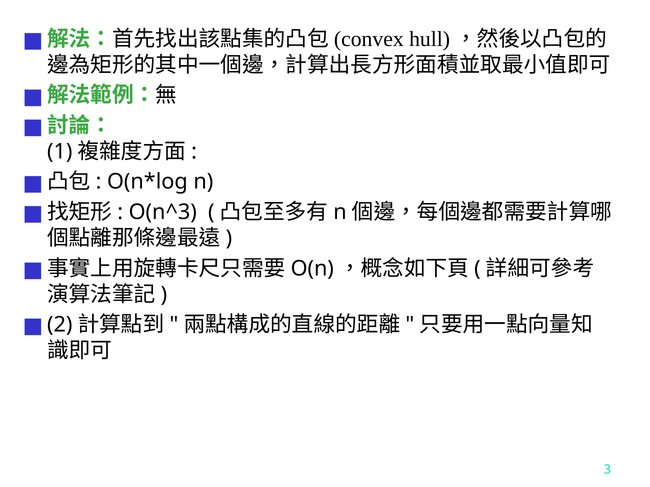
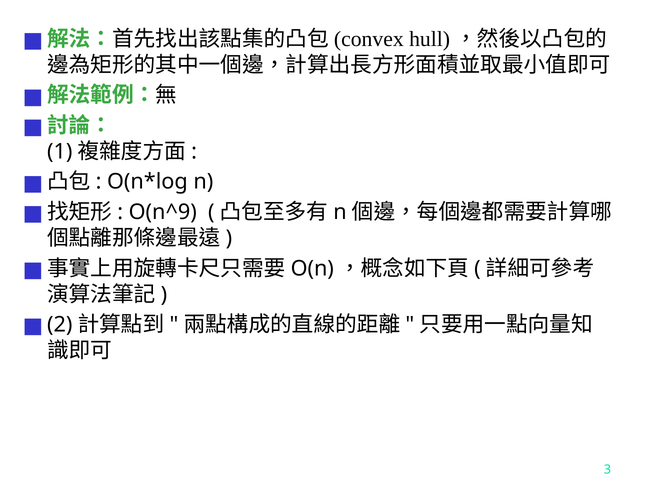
O(n^3: O(n^3 -> O(n^9
